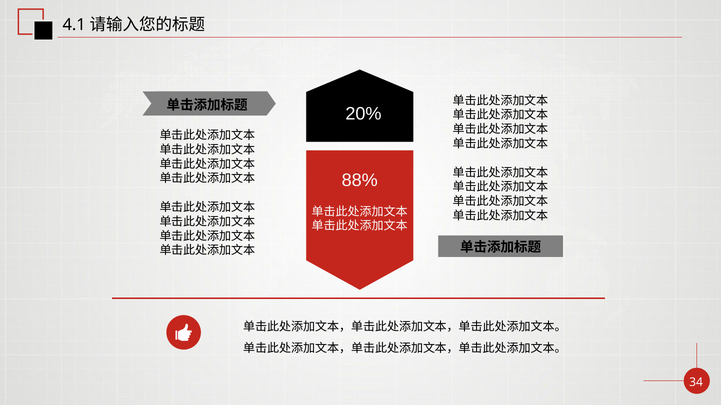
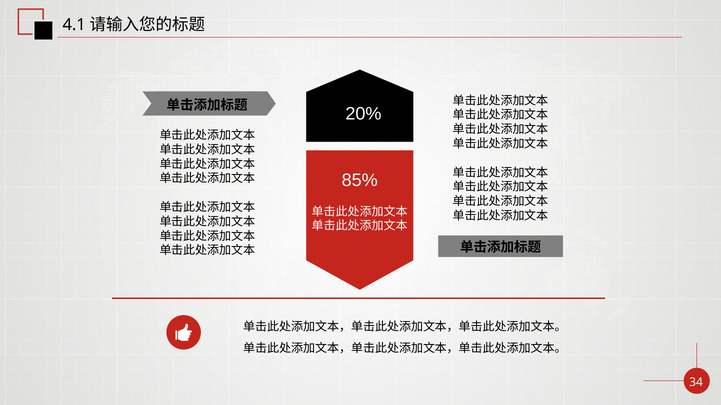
88%: 88% -> 85%
